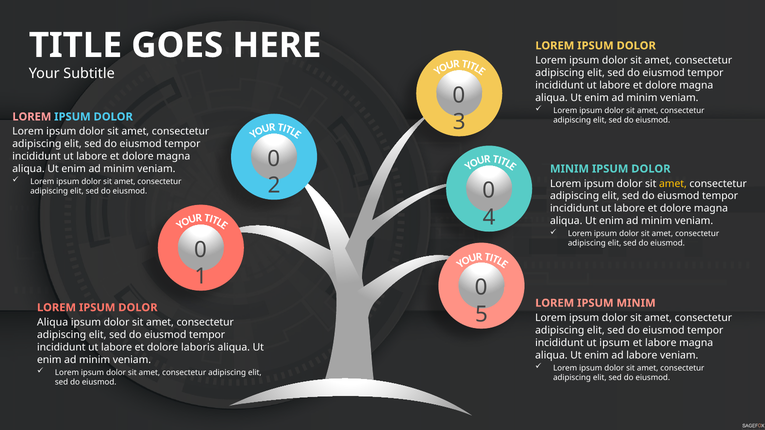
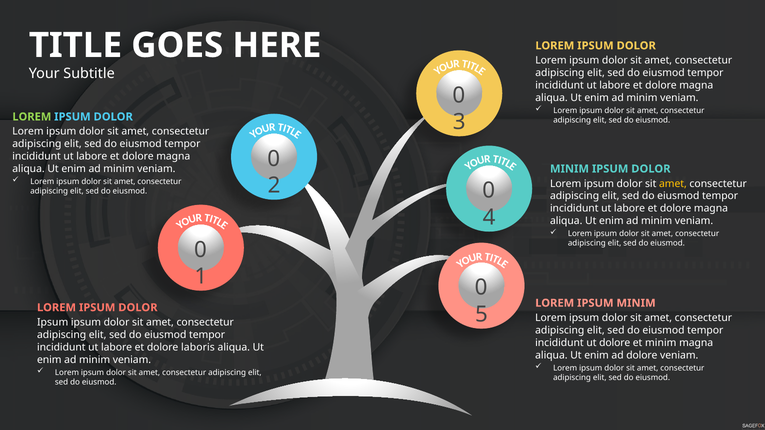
LOREM at (32, 117) colour: pink -> light green
Aliqua at (53, 323): Aliqua -> Ipsum
ut ipsum: ipsum -> dolore
et labore: labore -> minim
ad labore: labore -> dolore
